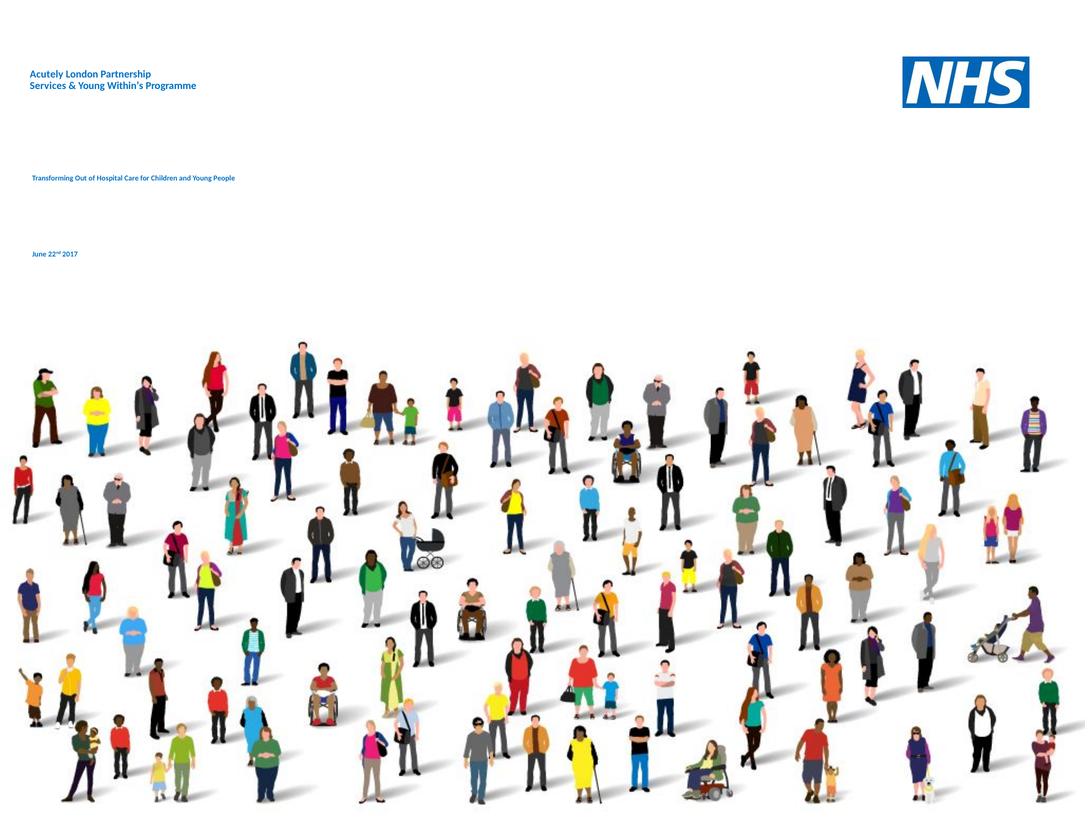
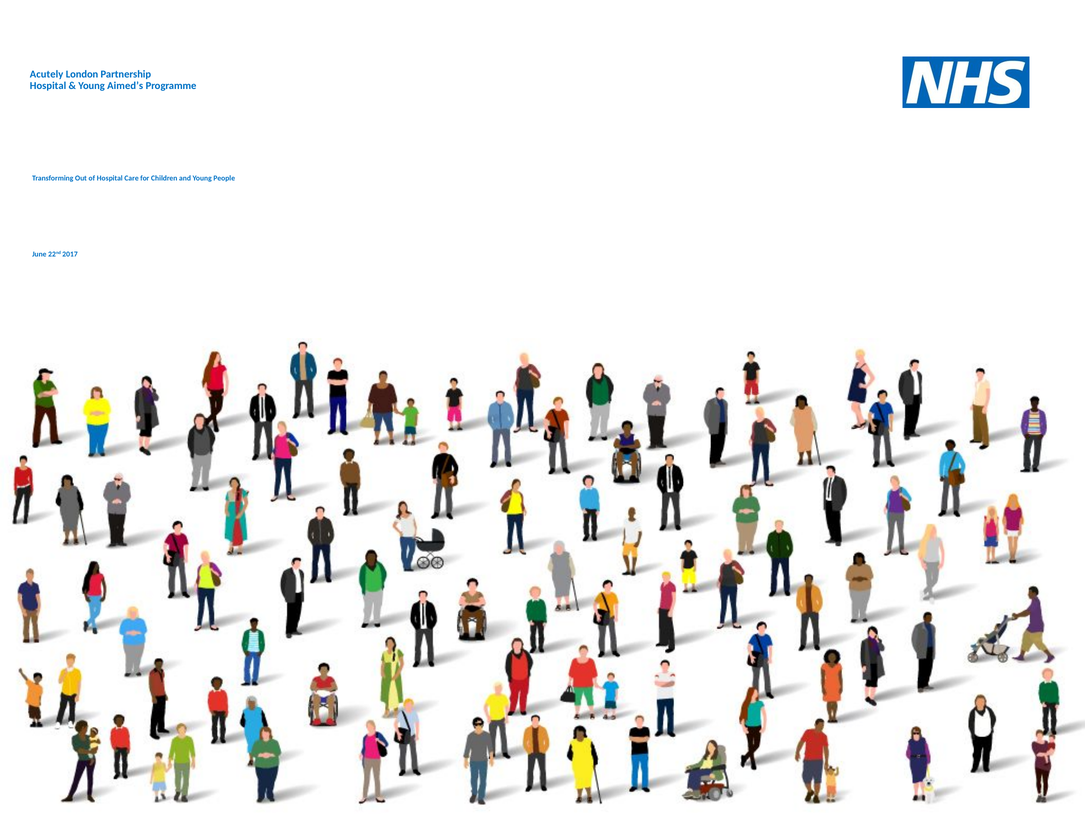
Services at (48, 86): Services -> Hospital
Within’s: Within’s -> Aimed’s
